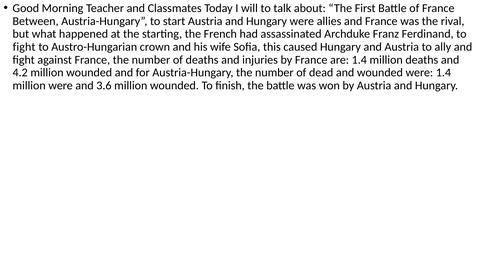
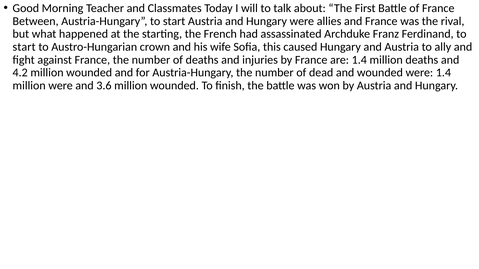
fight at (24, 47): fight -> start
